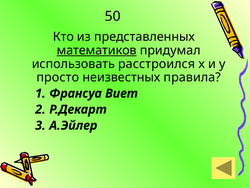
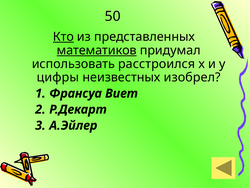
Кто underline: none -> present
просто: просто -> цифры
правила: правила -> изобрел
